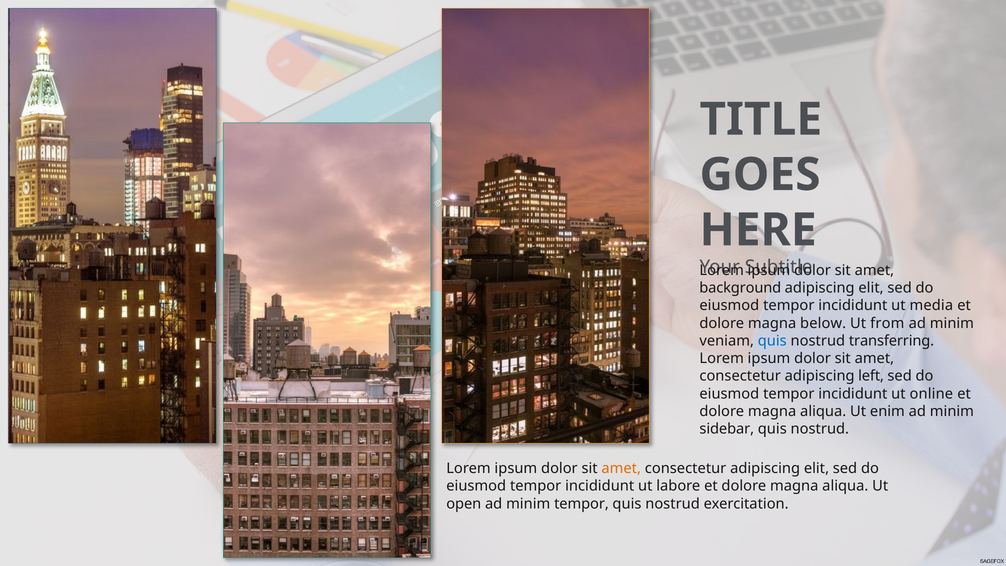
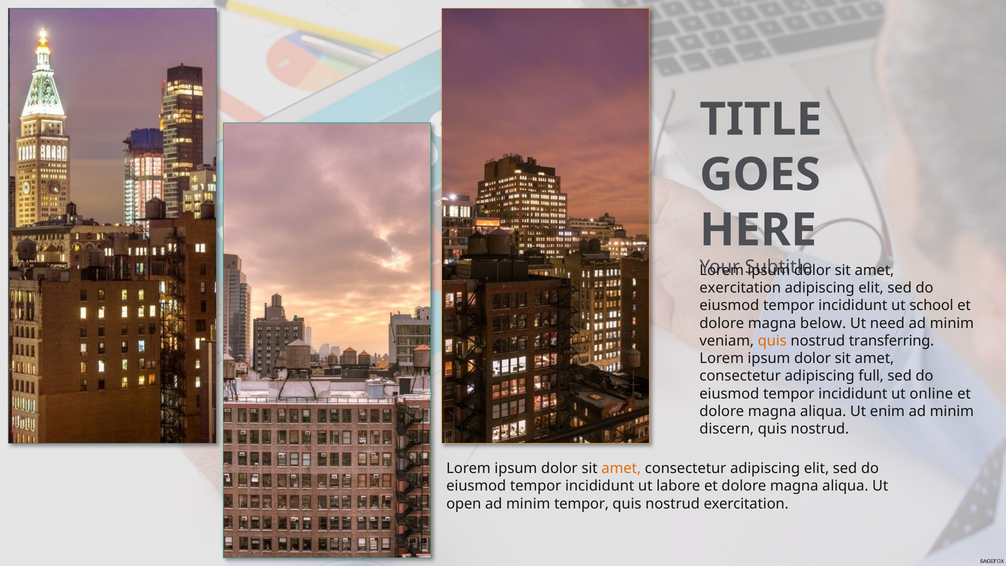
background at (740, 288): background -> exercitation
media: media -> school
from: from -> need
quis at (772, 341) colour: blue -> orange
left: left -> full
sidebar: sidebar -> discern
